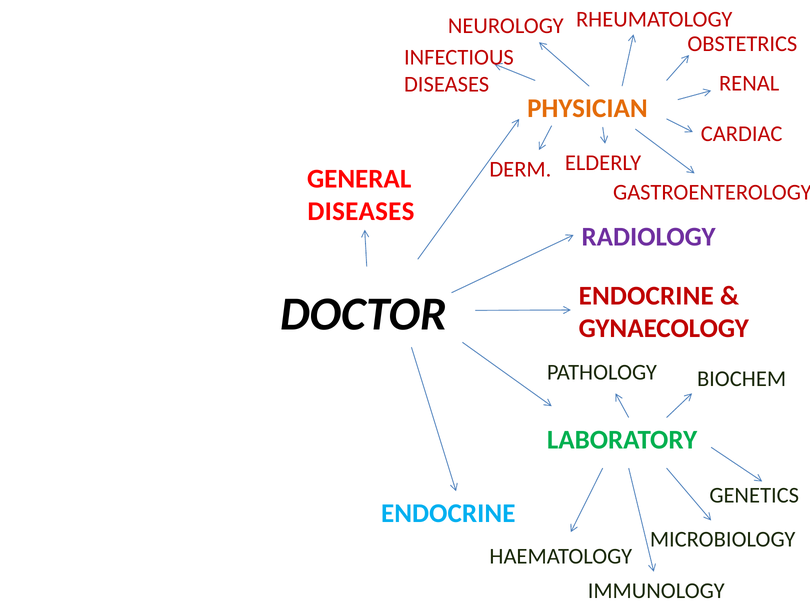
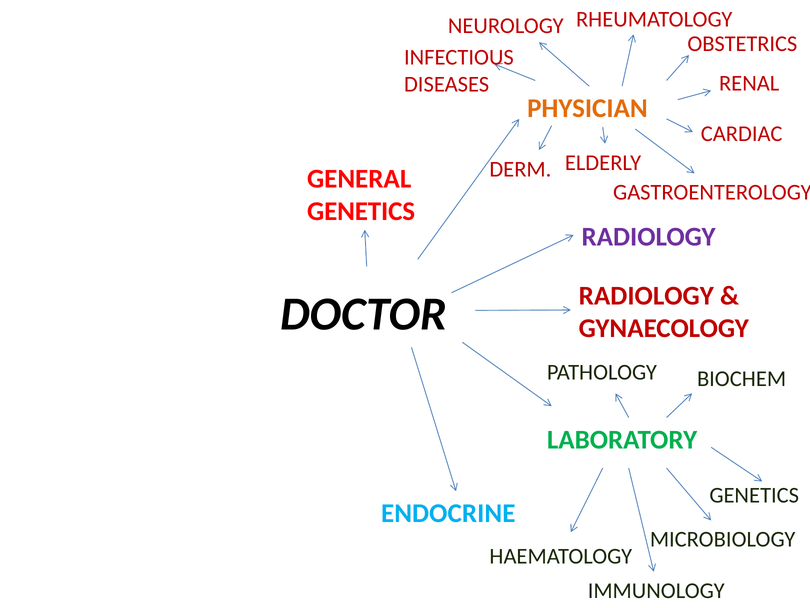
DISEASES at (361, 211): DISEASES -> GENETICS
DOCTOR ENDOCRINE: ENDOCRINE -> RADIOLOGY
